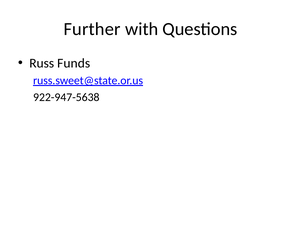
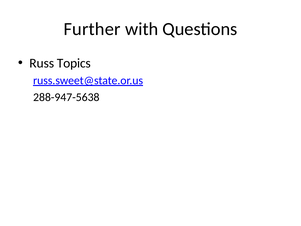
Funds: Funds -> Topics
922-947-5638: 922-947-5638 -> 288-947-5638
